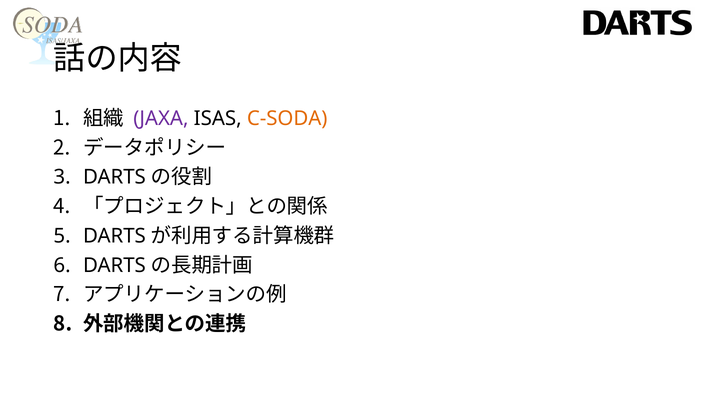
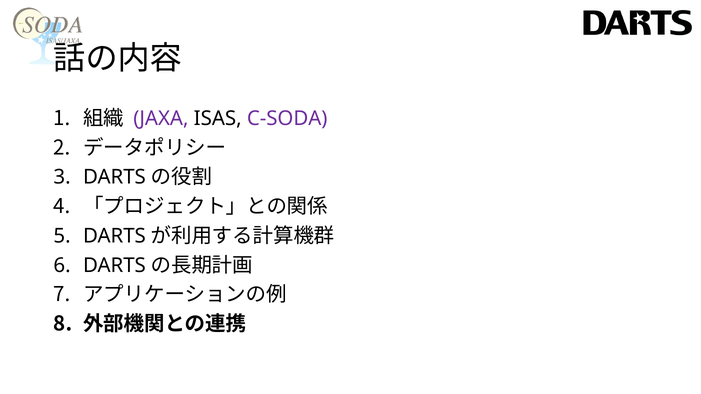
C-SODA colour: orange -> purple
